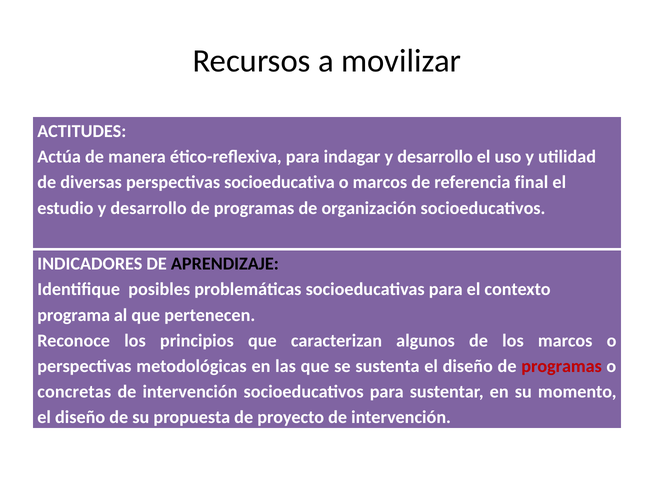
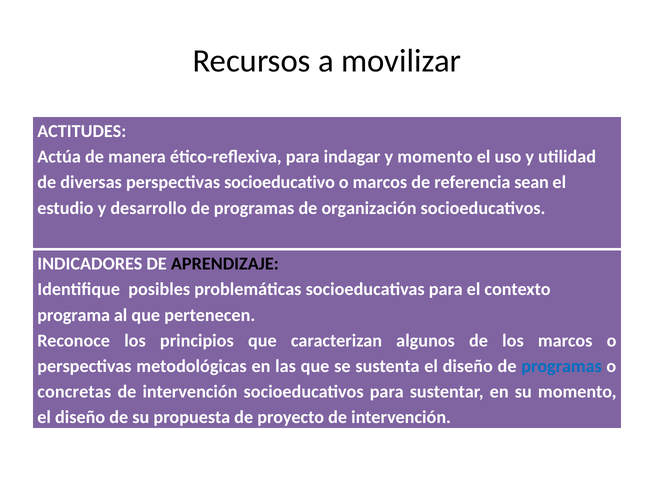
indagar y desarrollo: desarrollo -> momento
socioeducativa: socioeducativa -> socioeducativo
final: final -> sean
programas at (562, 366) colour: red -> blue
